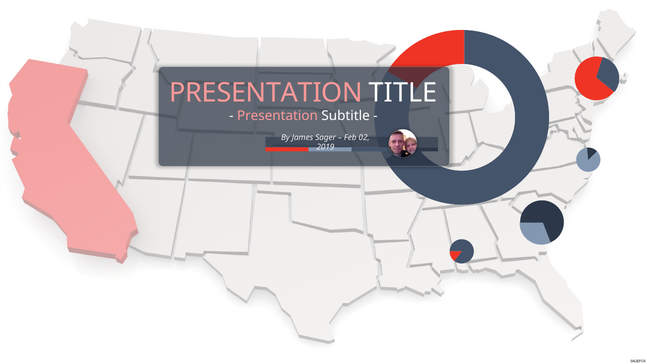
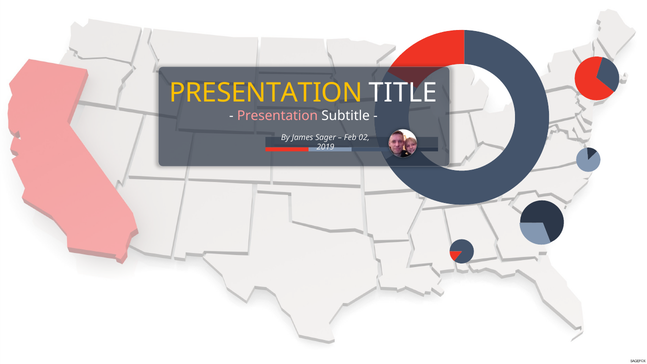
PRESENTATION at (266, 93) colour: pink -> yellow
